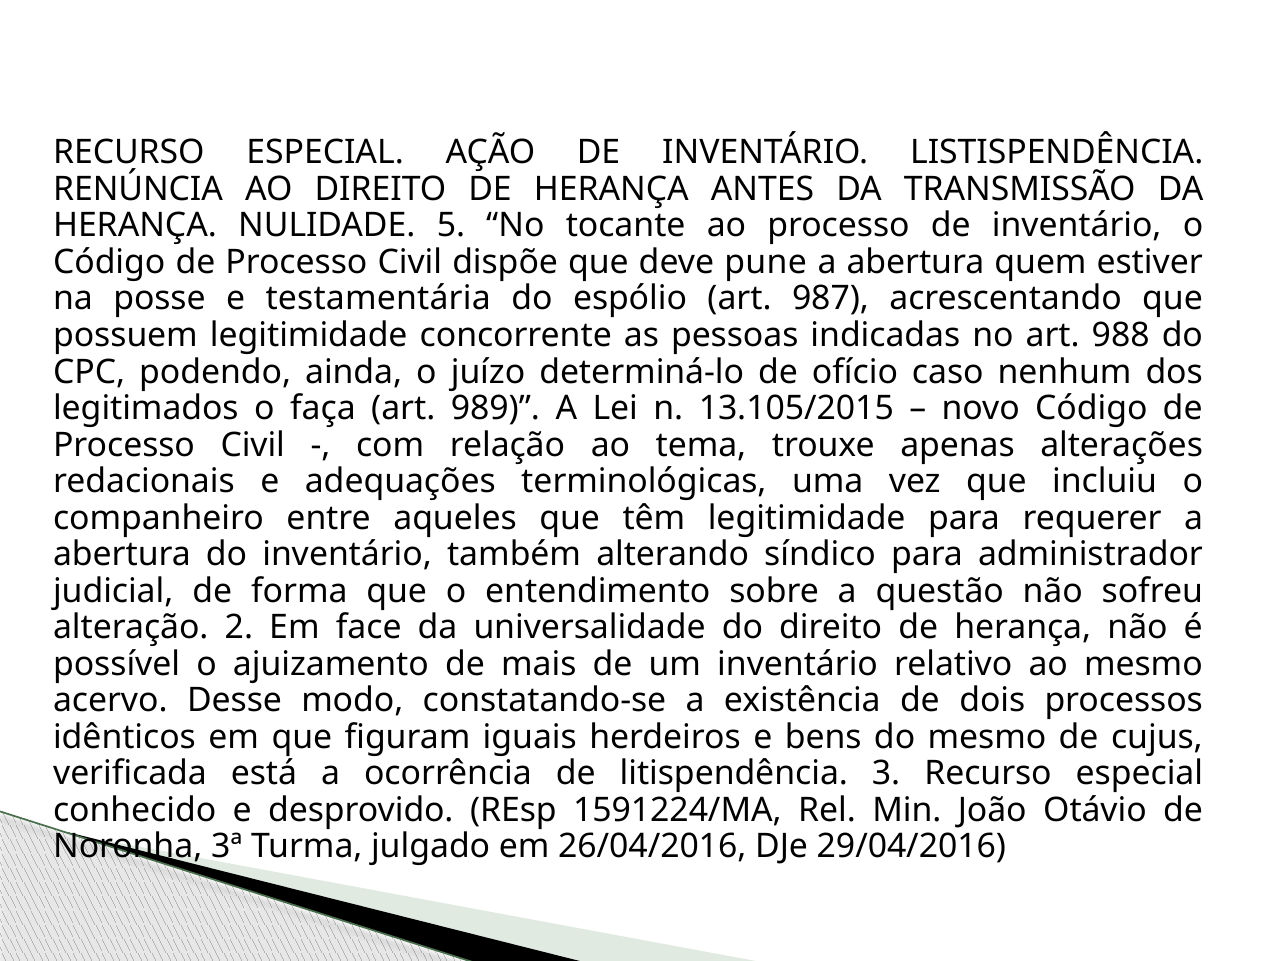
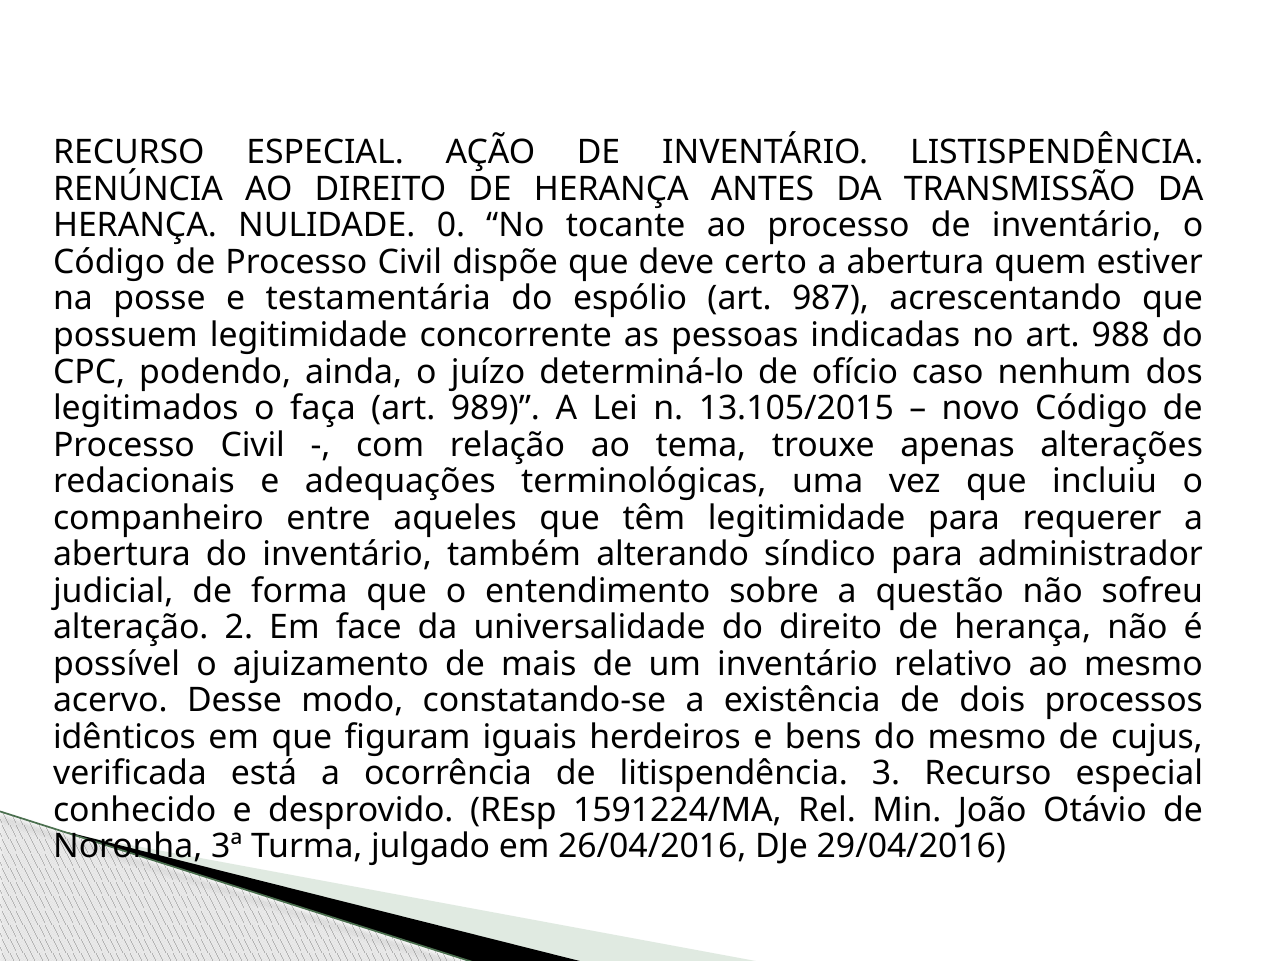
5: 5 -> 0
pune: pune -> certo
